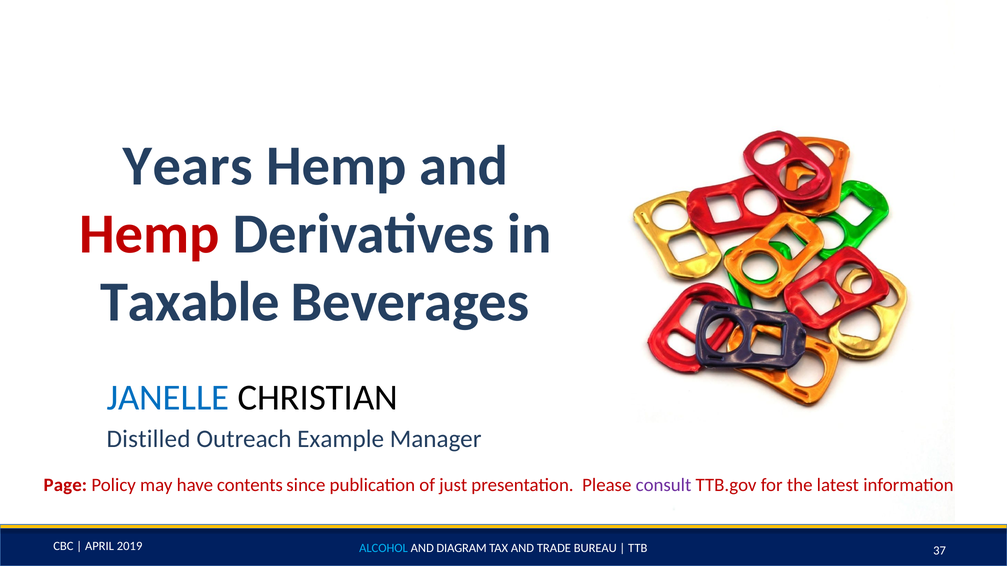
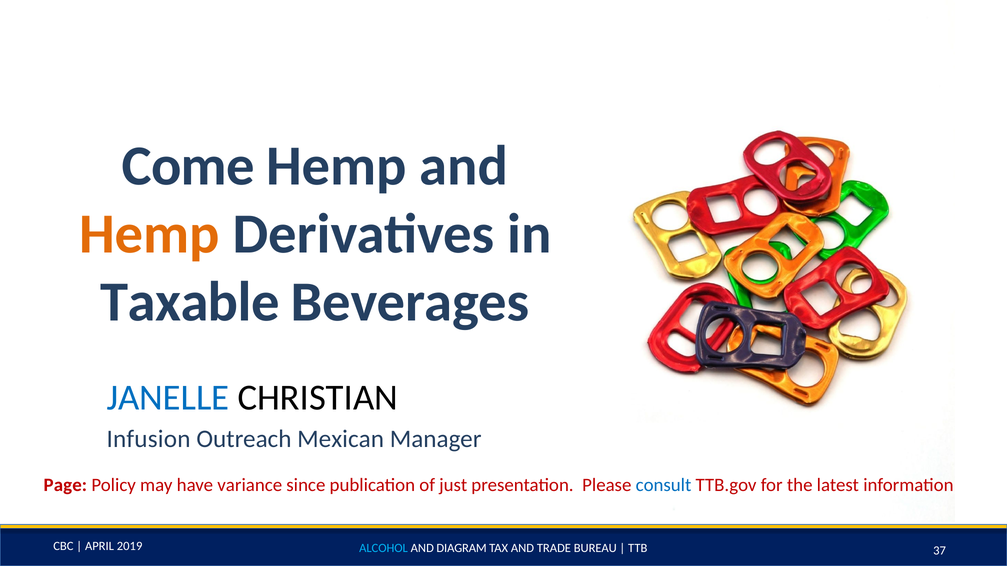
Years: Years -> Come
Hemp at (150, 234) colour: red -> orange
Distilled: Distilled -> Infusion
Example: Example -> Mexican
contents: contents -> variance
consult colour: purple -> blue
